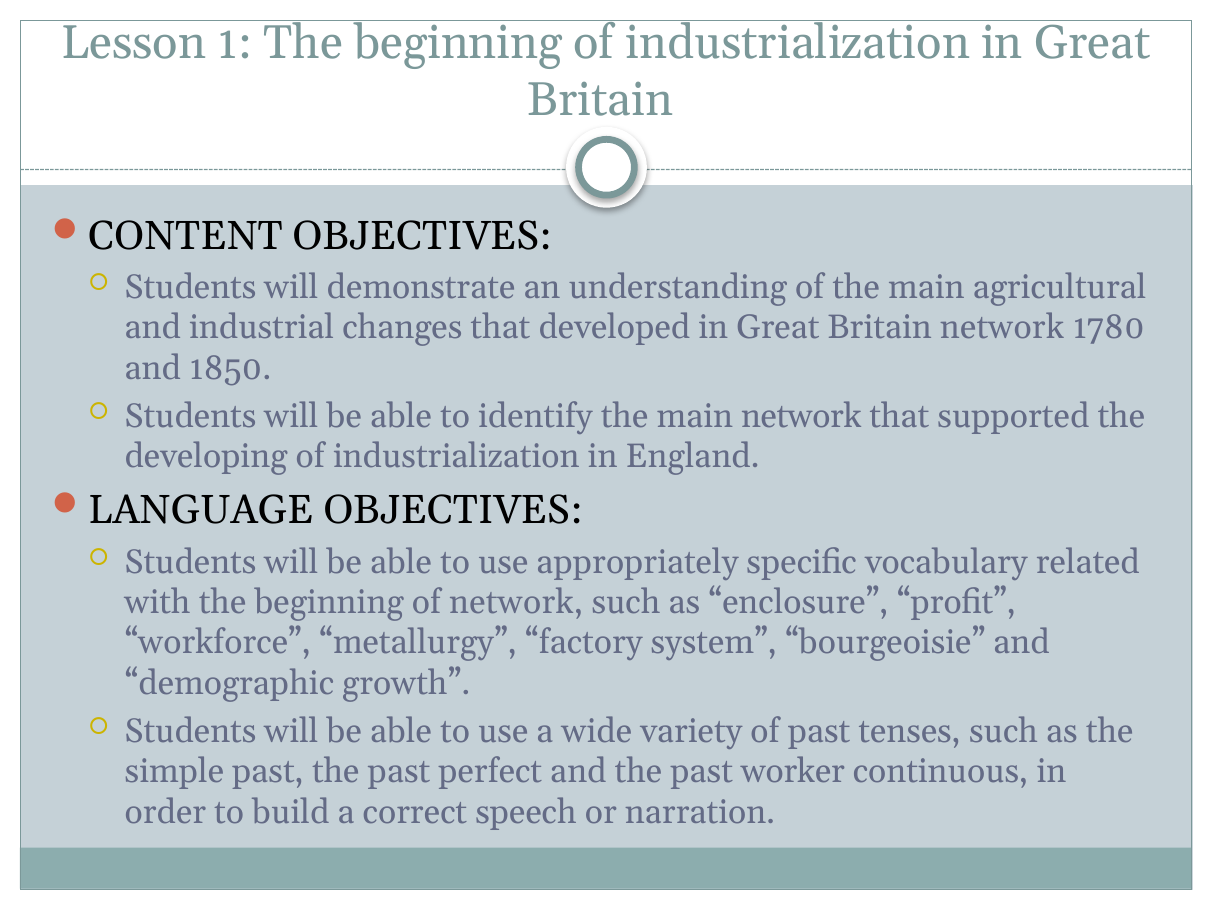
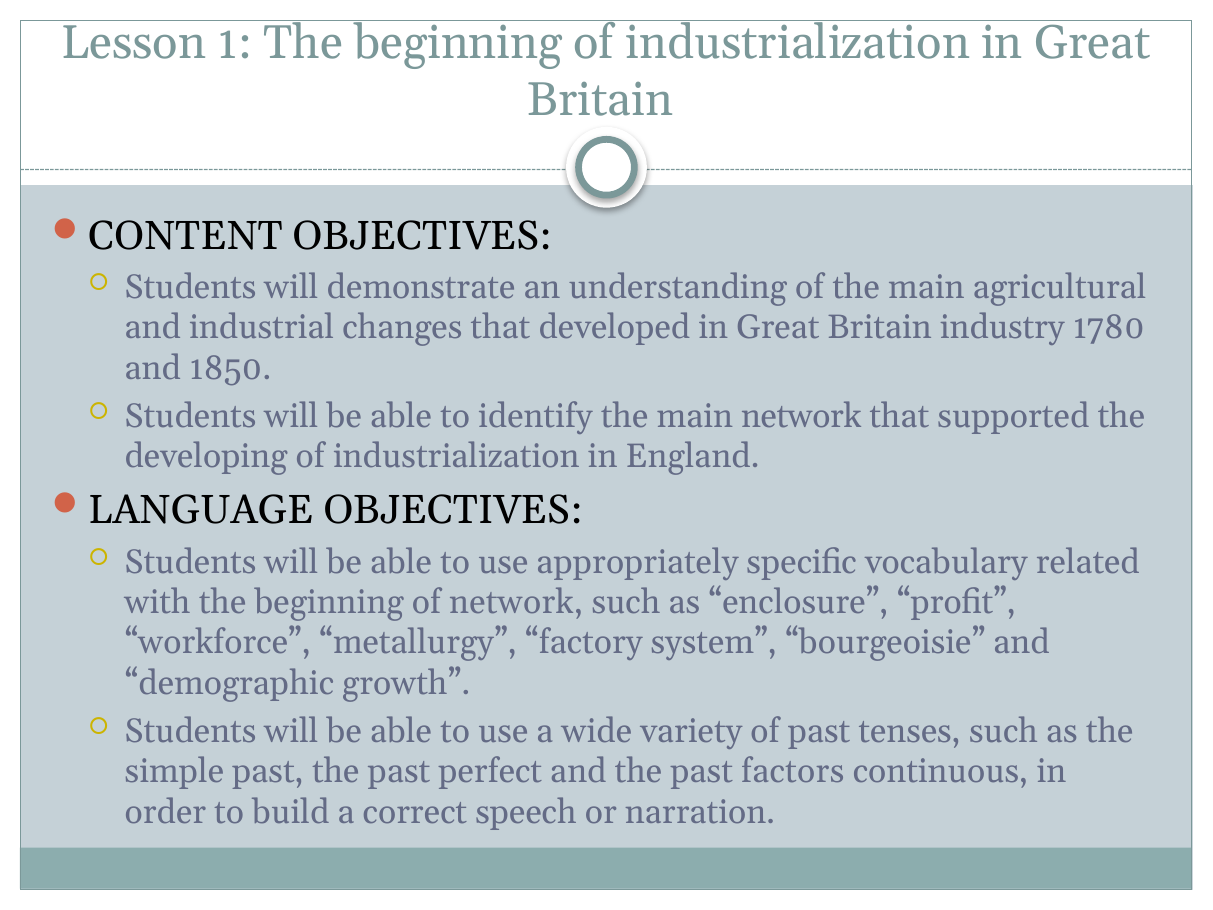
Britain network: network -> industry
worker: worker -> factors
